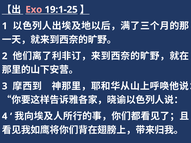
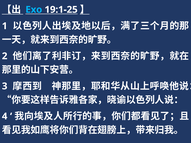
Exo colour: pink -> light blue
